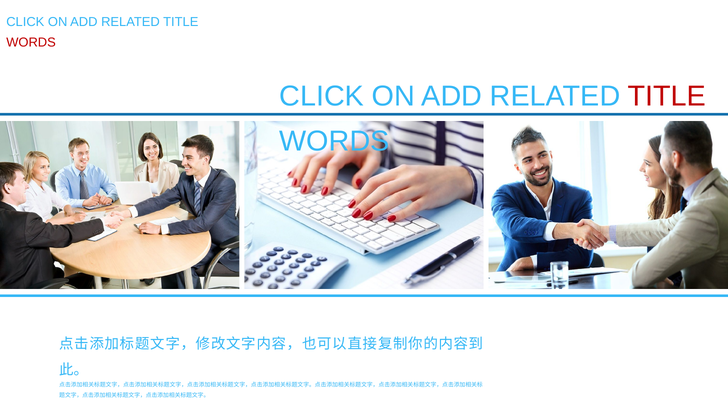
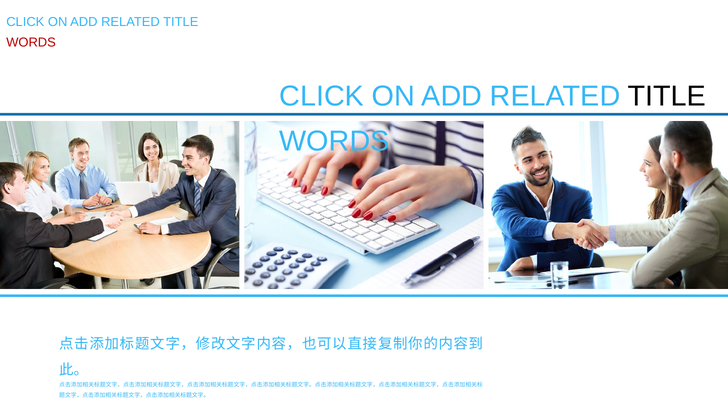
TITLE at (667, 96) colour: red -> black
